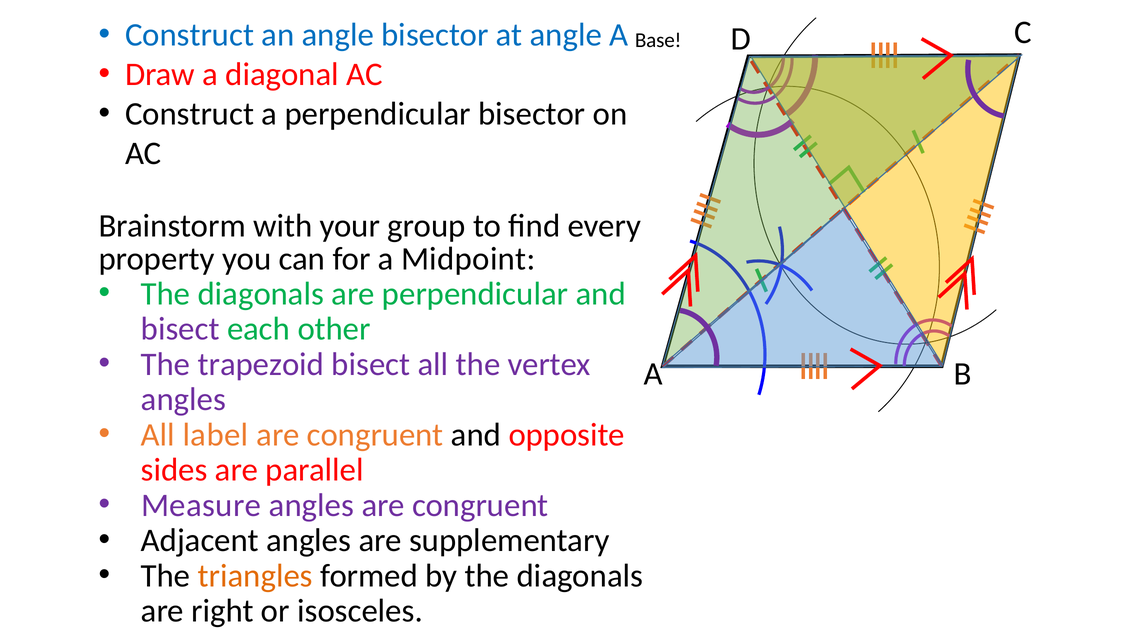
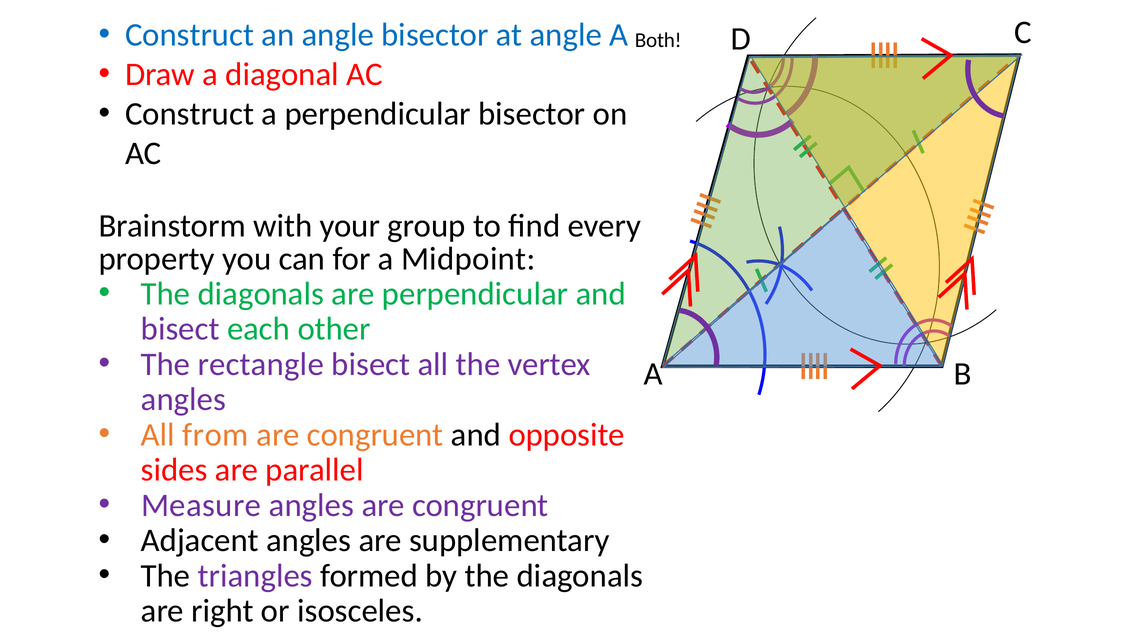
Base: Base -> Both
trapezoid: trapezoid -> rectangle
label: label -> from
triangles colour: orange -> purple
